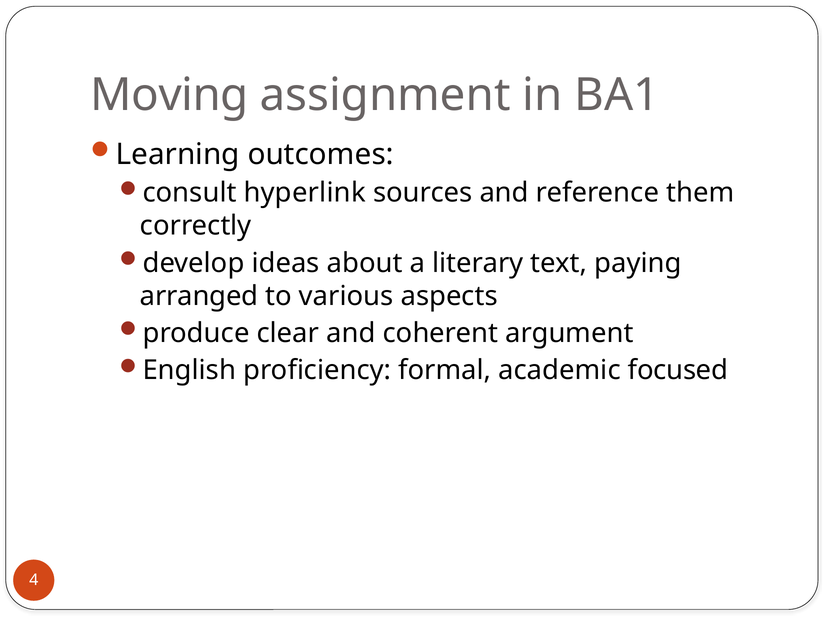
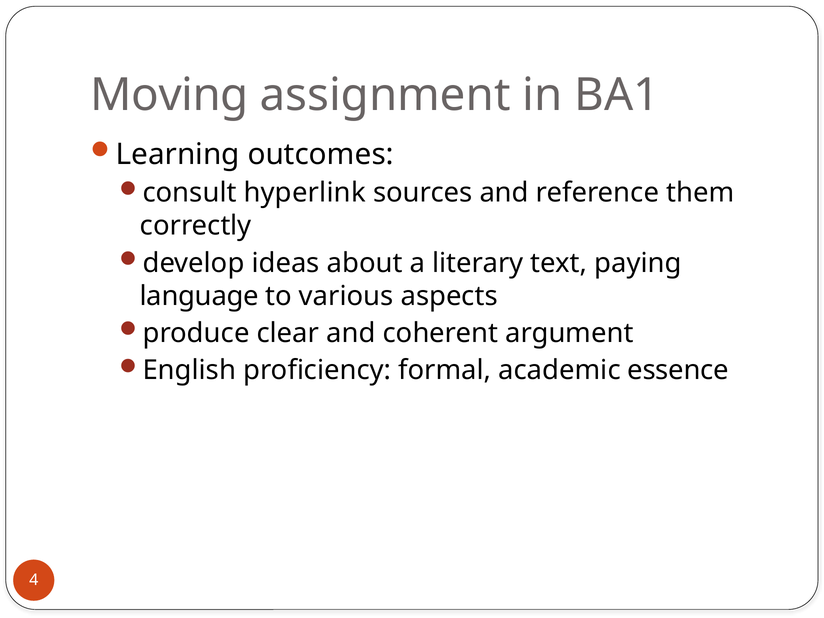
arranged: arranged -> language
focused: focused -> essence
